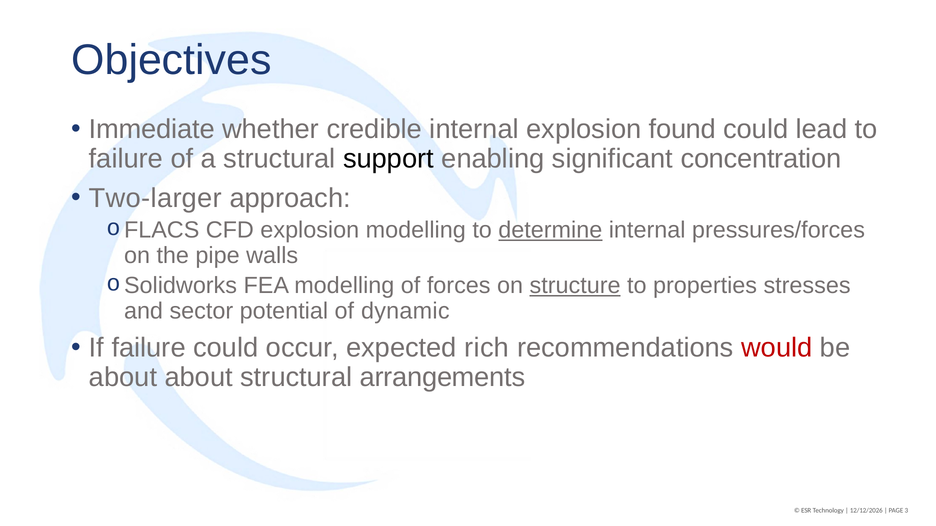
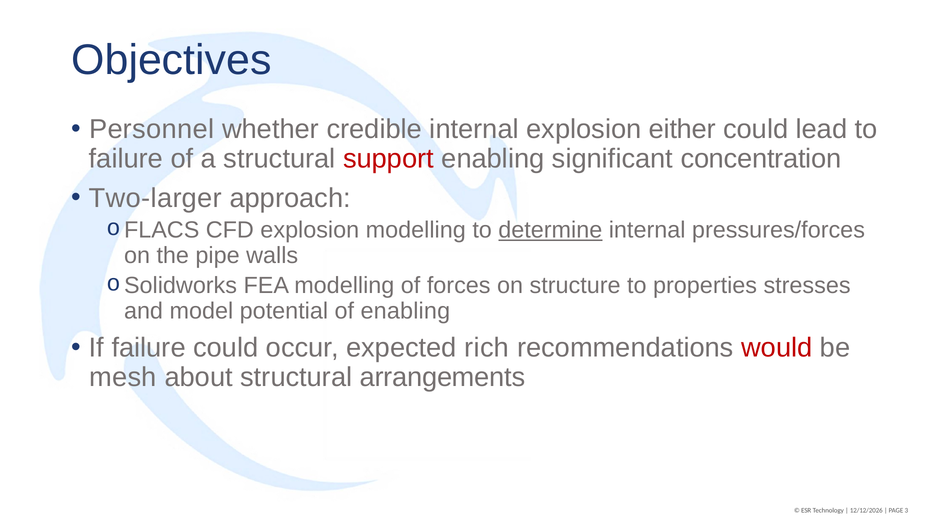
Immediate: Immediate -> Personnel
found: found -> either
support colour: black -> red
structure underline: present -> none
sector: sector -> model
of dynamic: dynamic -> enabling
about at (123, 378): about -> mesh
